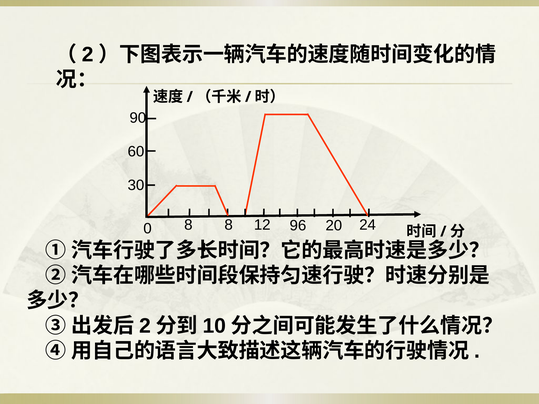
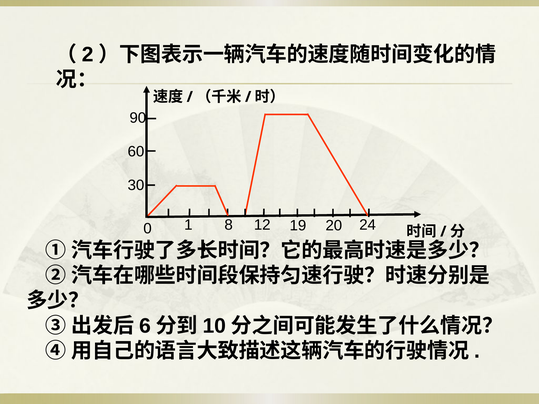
96: 96 -> 19
0 8: 8 -> 1
2 at (145, 326): 2 -> 6
